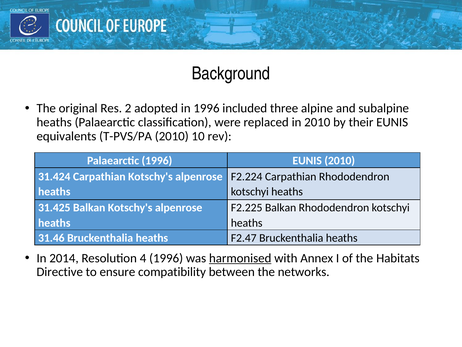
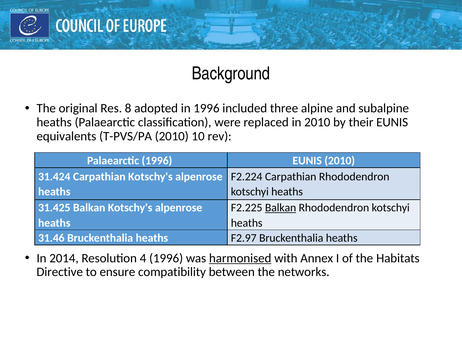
2: 2 -> 8
Balkan at (281, 207) underline: none -> present
F2.47: F2.47 -> F2.97
